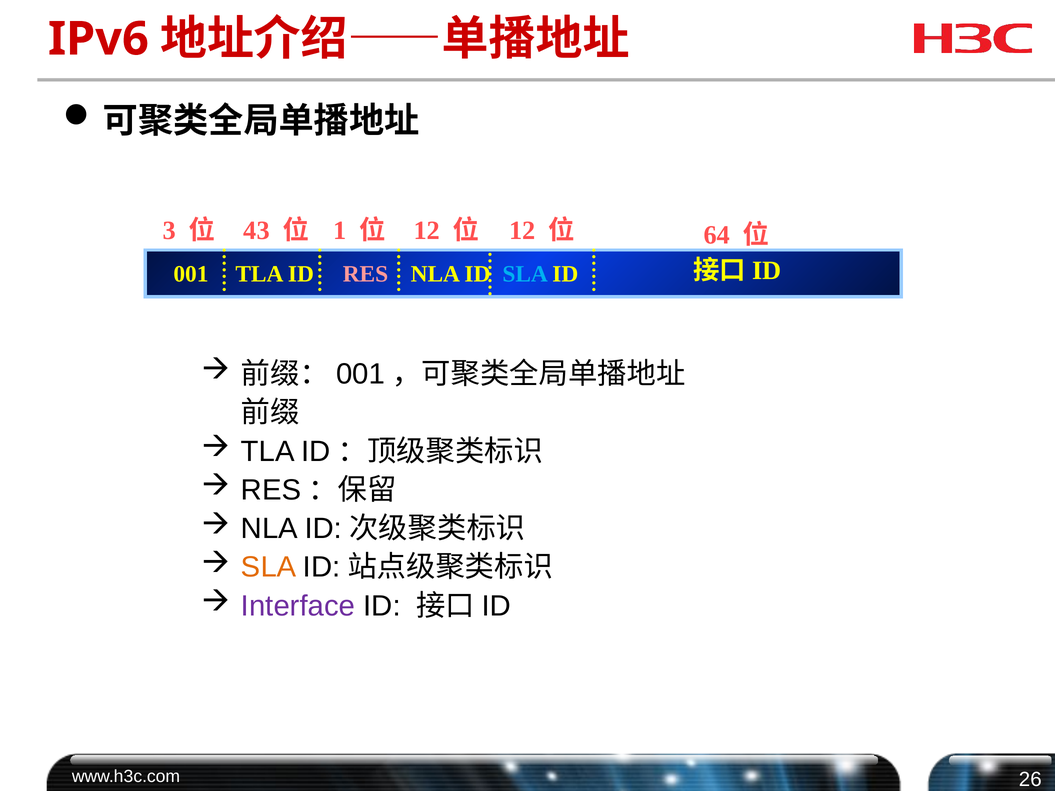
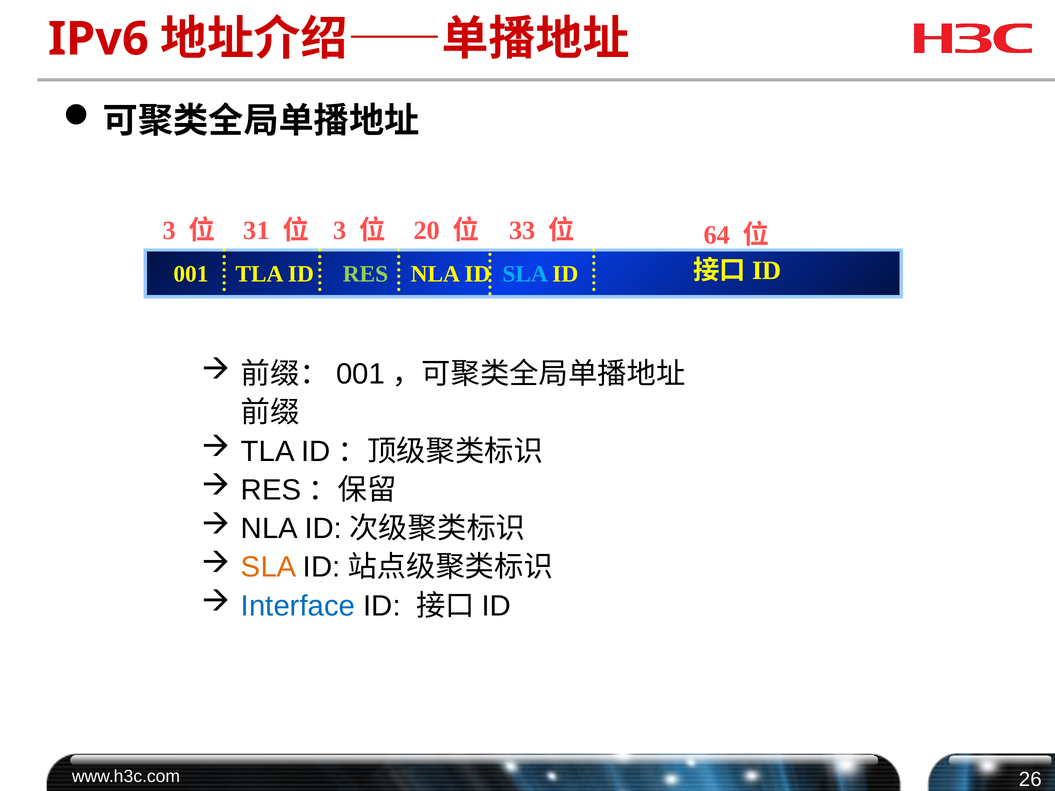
43: 43 -> 31
1 at (340, 231): 1 -> 3
12 at (427, 231): 12 -> 20
12 at (522, 231): 12 -> 33
RES colour: pink -> light green
Interface colour: purple -> blue
